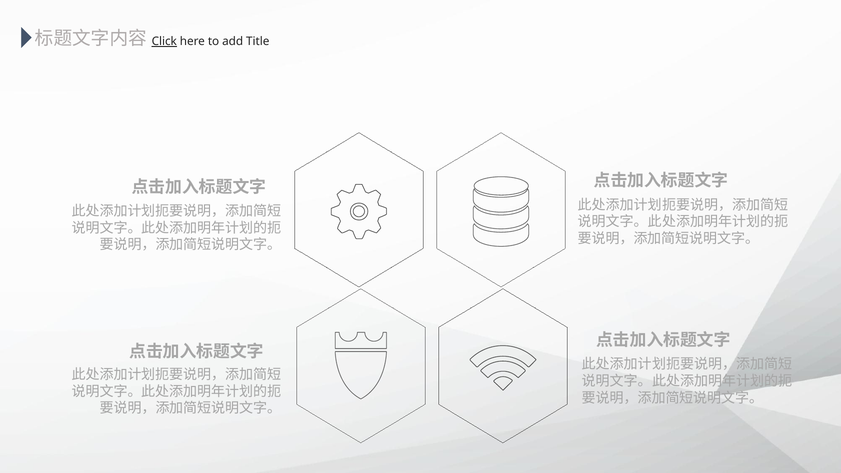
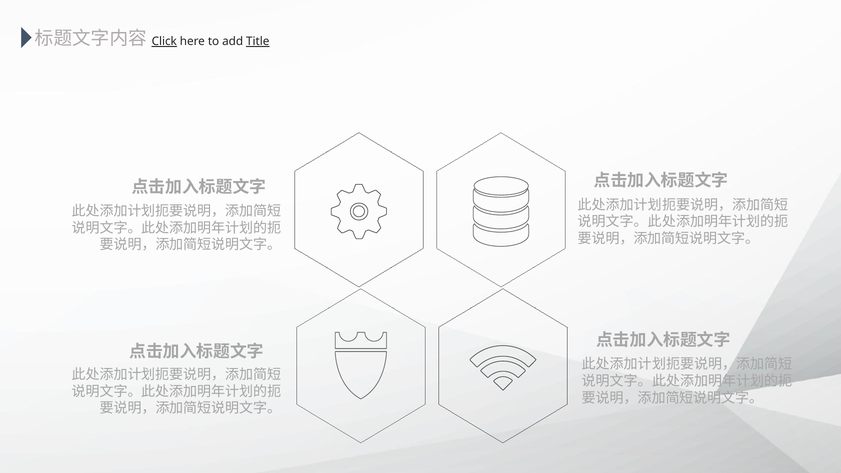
Title underline: none -> present
